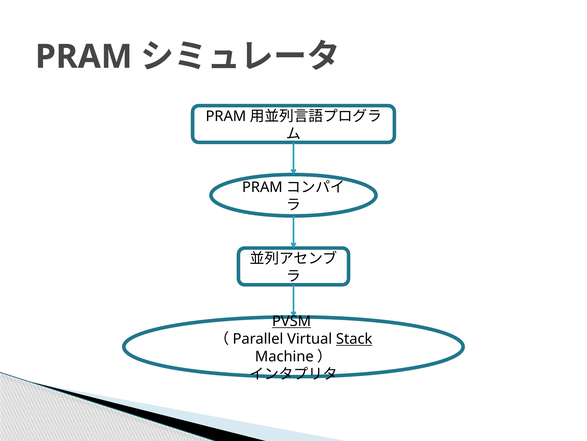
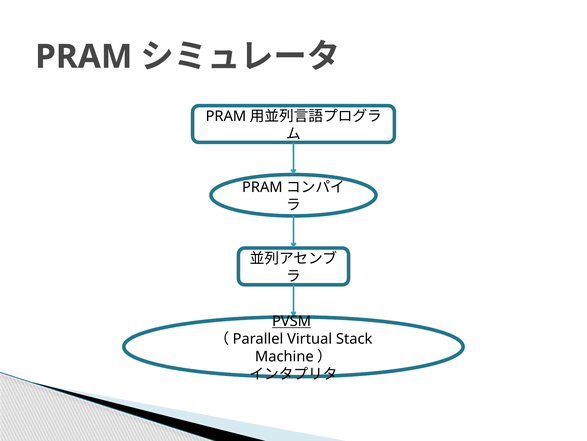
Stack underline: present -> none
